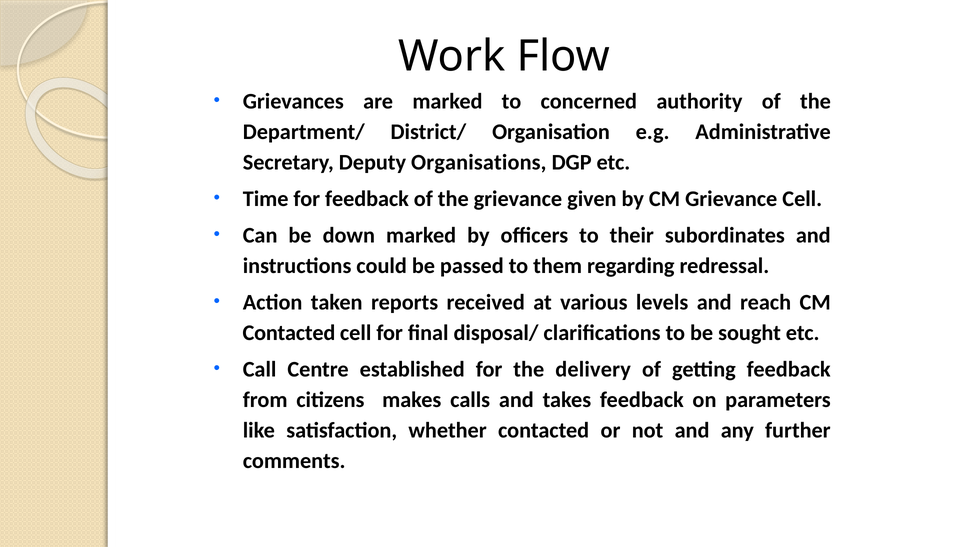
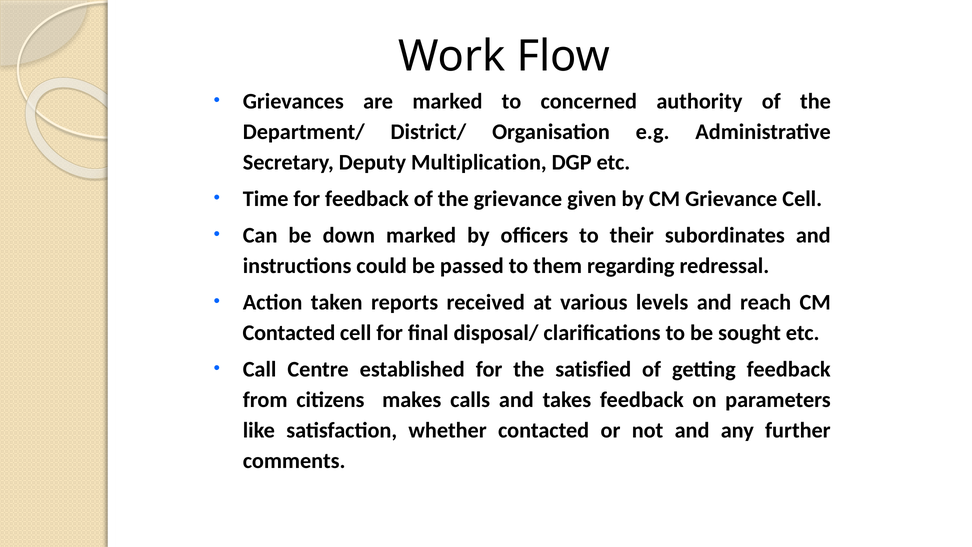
Organisations: Organisations -> Multiplication
delivery: delivery -> satisfied
